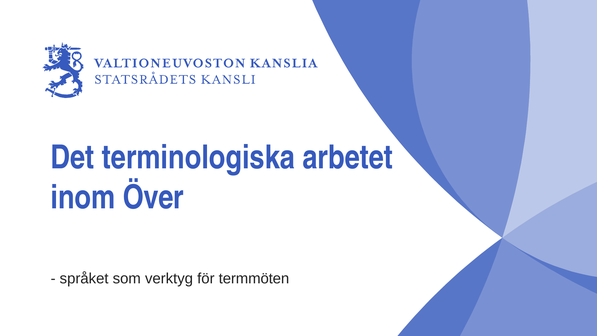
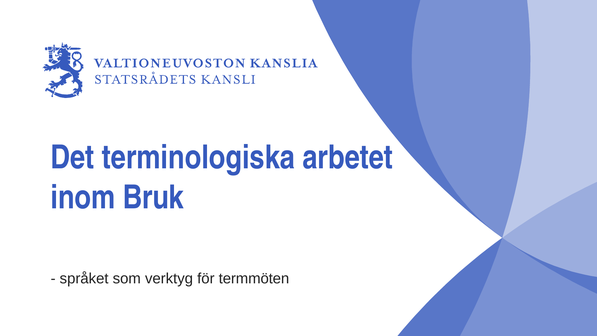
Över: Över -> Bruk
